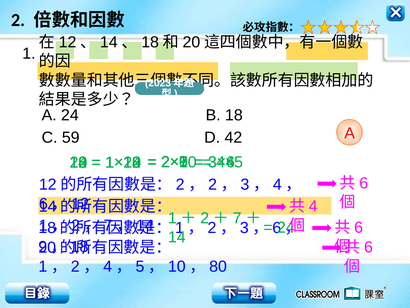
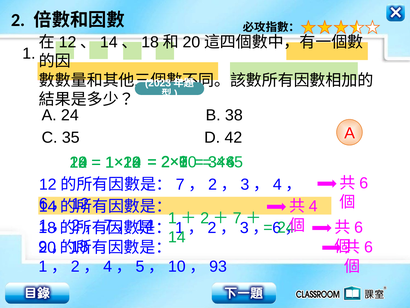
B 18: 18 -> 38
59: 59 -> 35
2 at (180, 184): 2 -> 7
80: 80 -> 93
